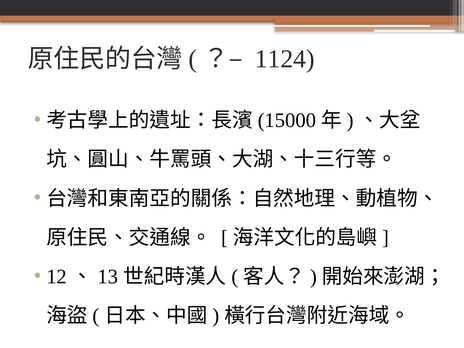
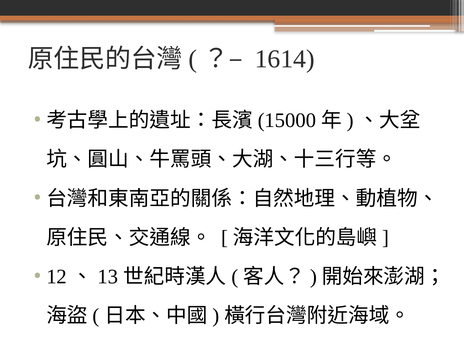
1124: 1124 -> 1614
